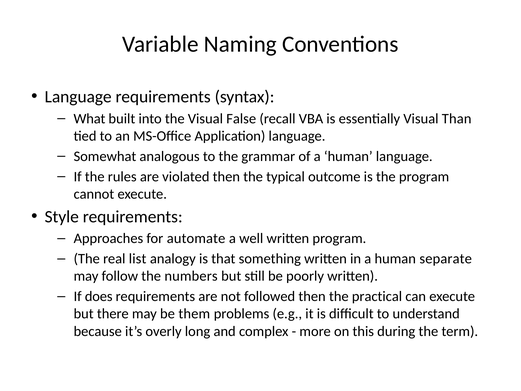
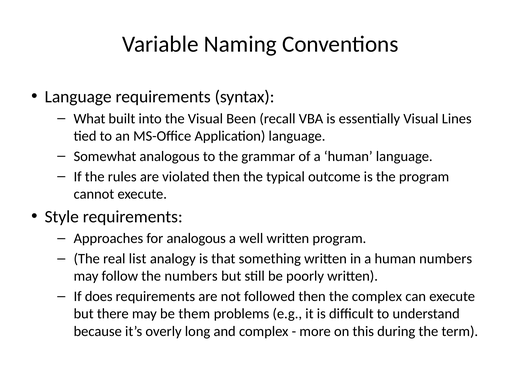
False: False -> Been
Than: Than -> Lines
for automate: automate -> analogous
human separate: separate -> numbers
the practical: practical -> complex
